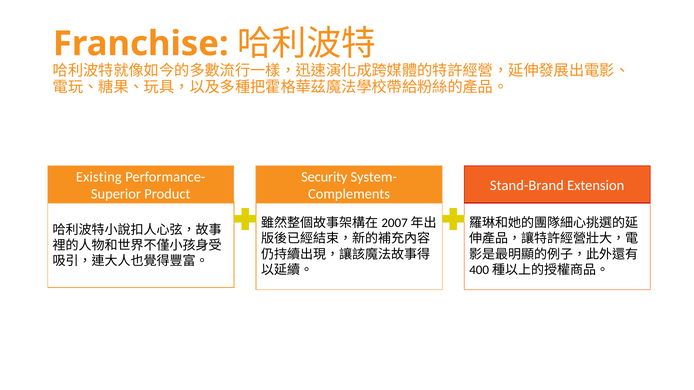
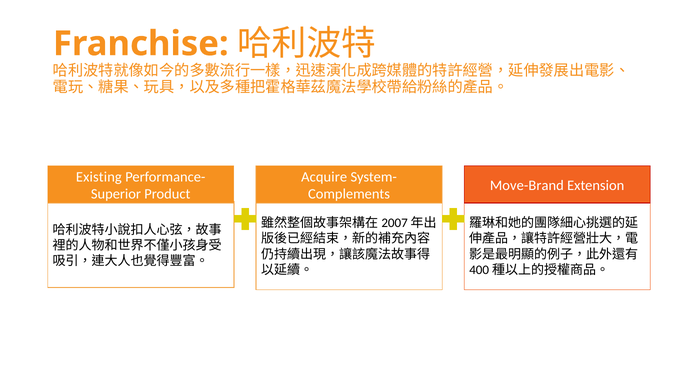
Security: Security -> Acquire
Stand-Brand: Stand-Brand -> Move-Brand
